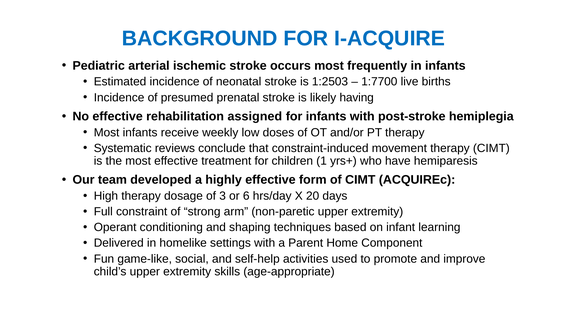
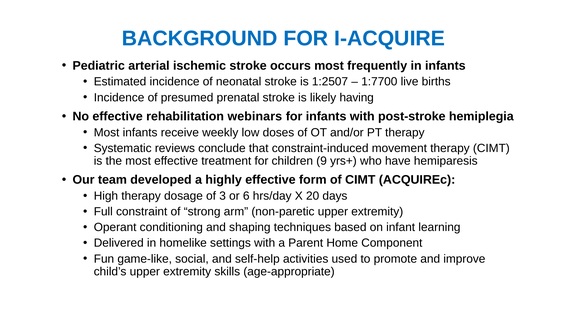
1:2503: 1:2503 -> 1:2507
assigned: assigned -> webinars
1: 1 -> 9
